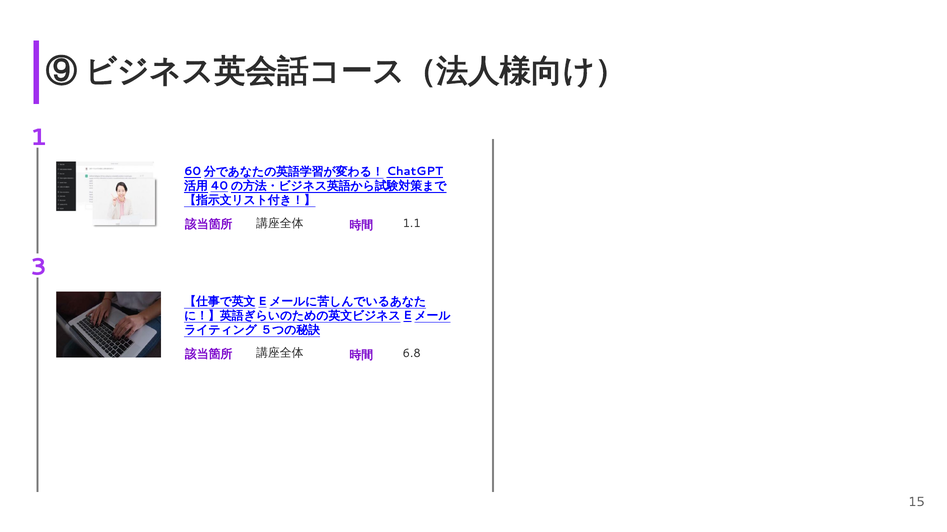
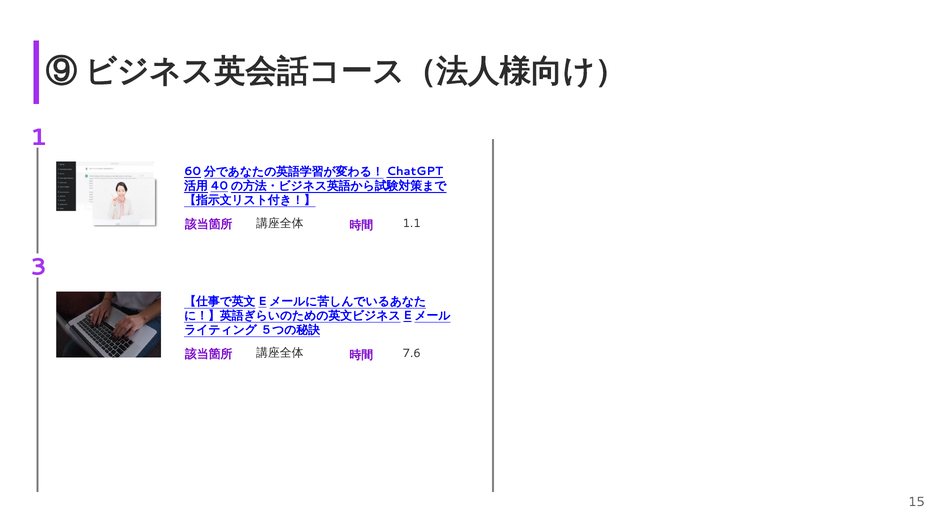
6.8: 6.8 -> 7.6
